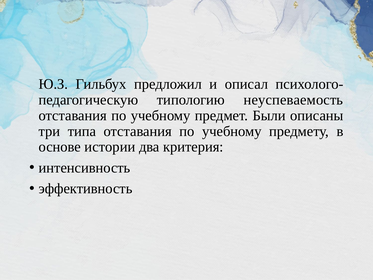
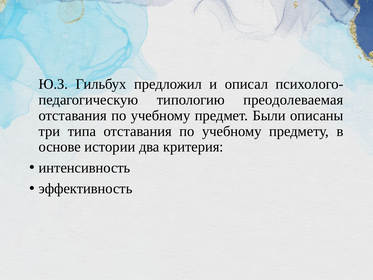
неуспеваемость: неуспеваемость -> преодолеваемая
